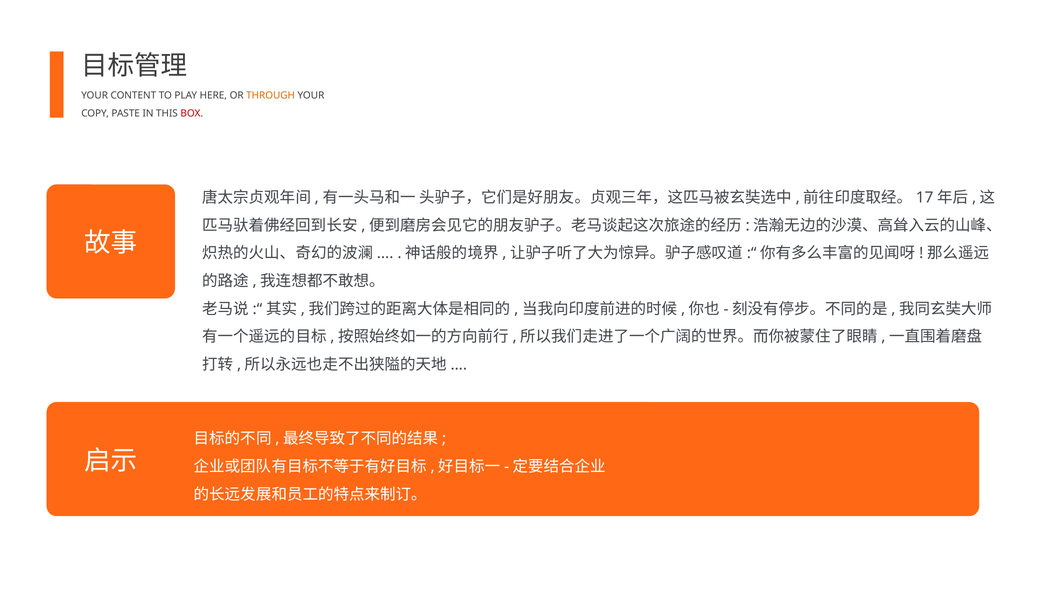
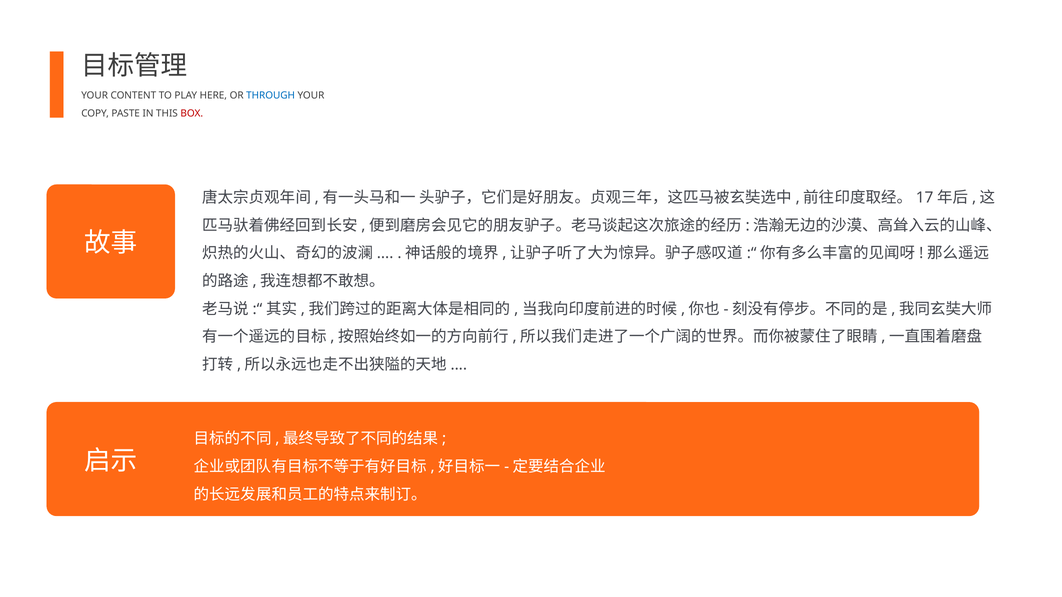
THROUGH colour: orange -> blue
